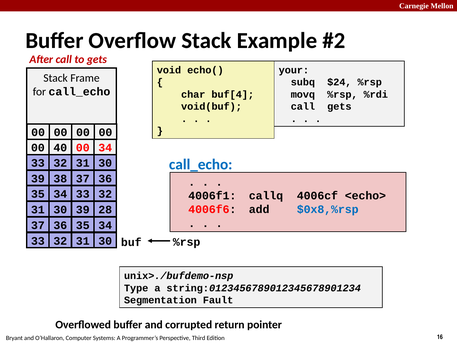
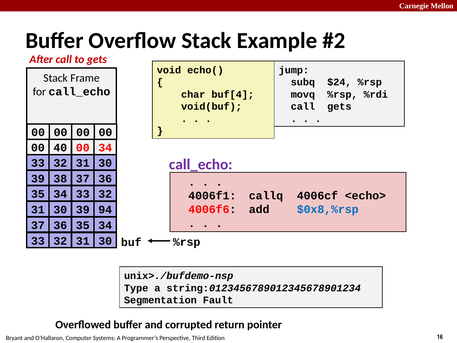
your: your -> jump
call_echo at (201, 164) colour: blue -> purple
28: 28 -> 94
